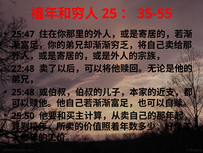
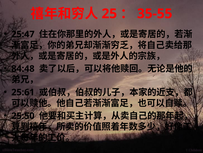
22:48: 22:48 -> 84:48
25:48: 25:48 -> 25:61
